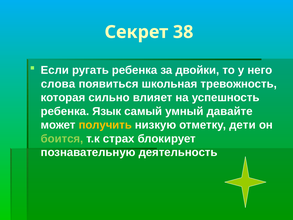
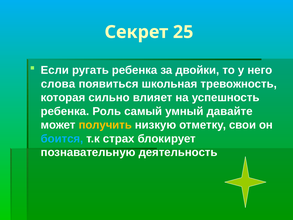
38: 38 -> 25
Язык: Язык -> Роль
дети: дети -> свои
боится colour: light green -> light blue
